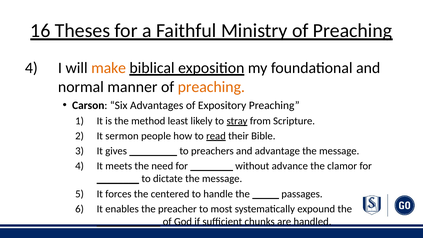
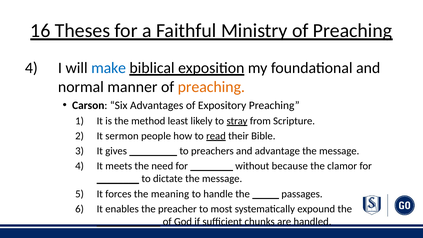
make colour: orange -> blue
advance: advance -> because
centered: centered -> meaning
